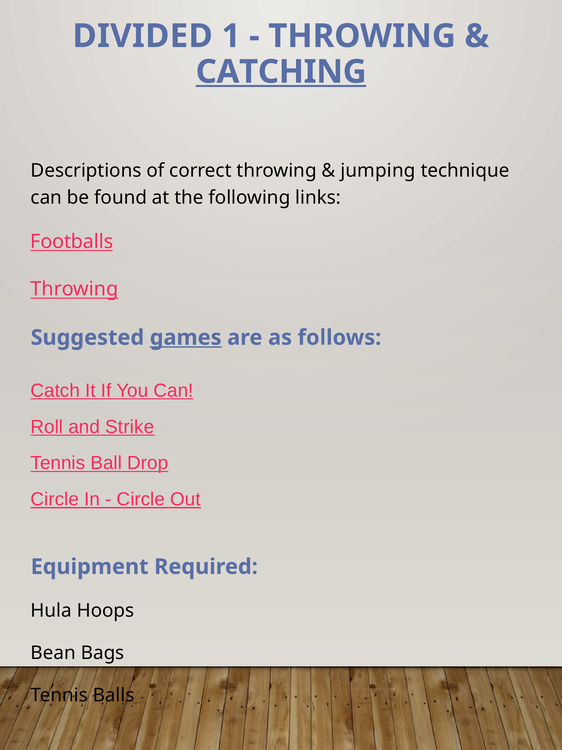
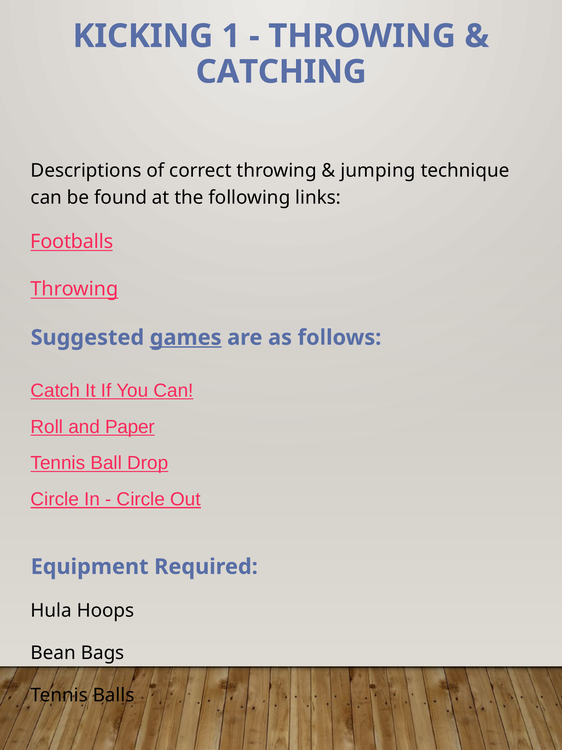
DIVIDED: DIVIDED -> KICKING
CATCHING underline: present -> none
Strike: Strike -> Paper
